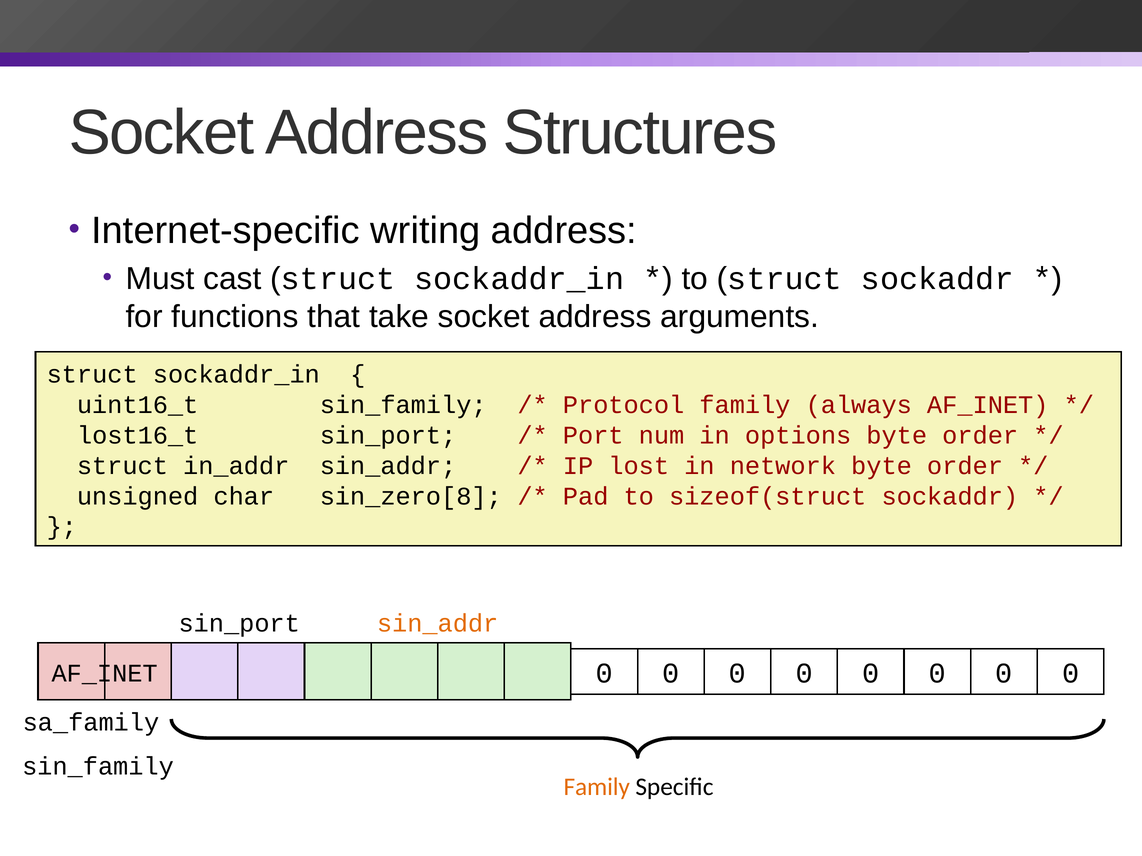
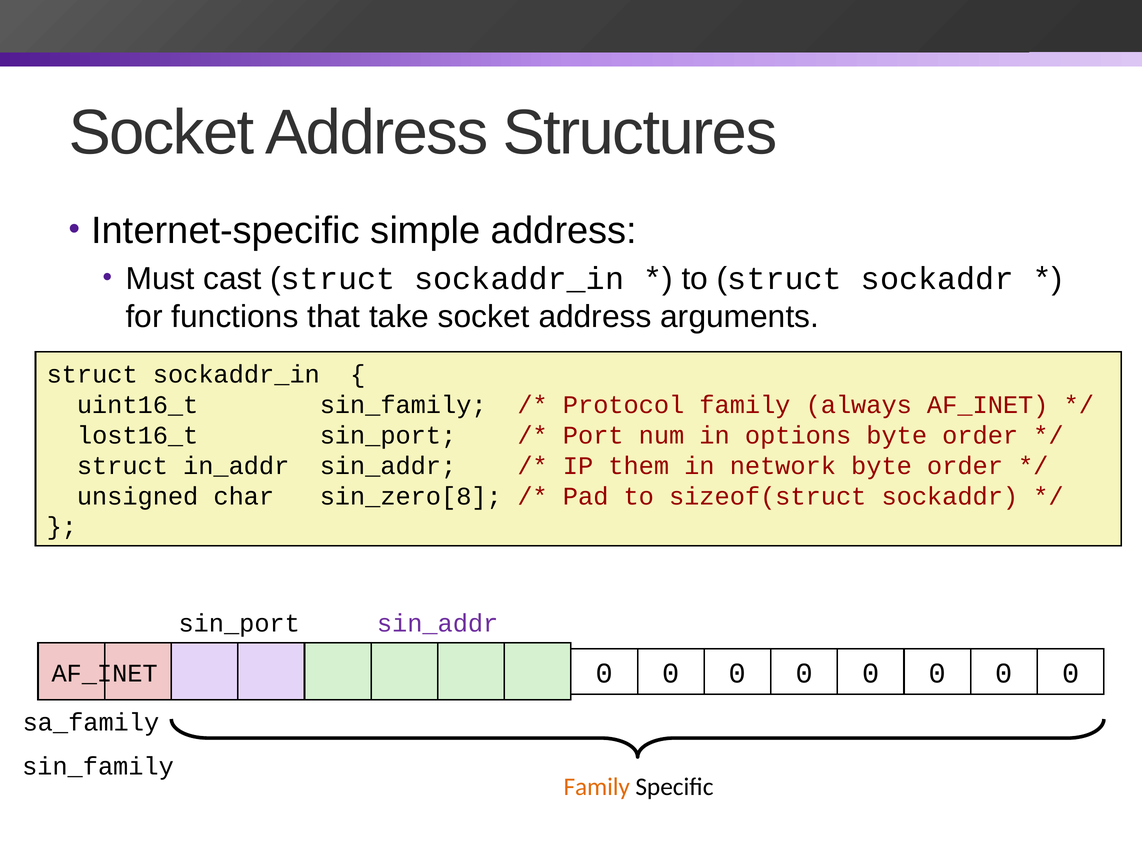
writing: writing -> simple
lost: lost -> them
sin_addr at (438, 624) colour: orange -> purple
